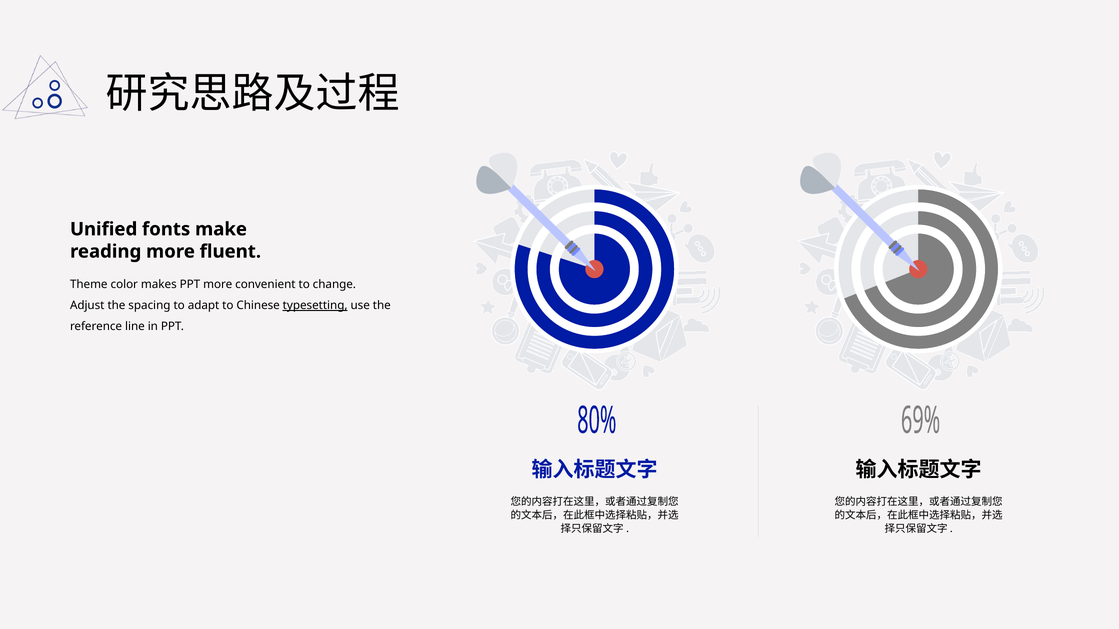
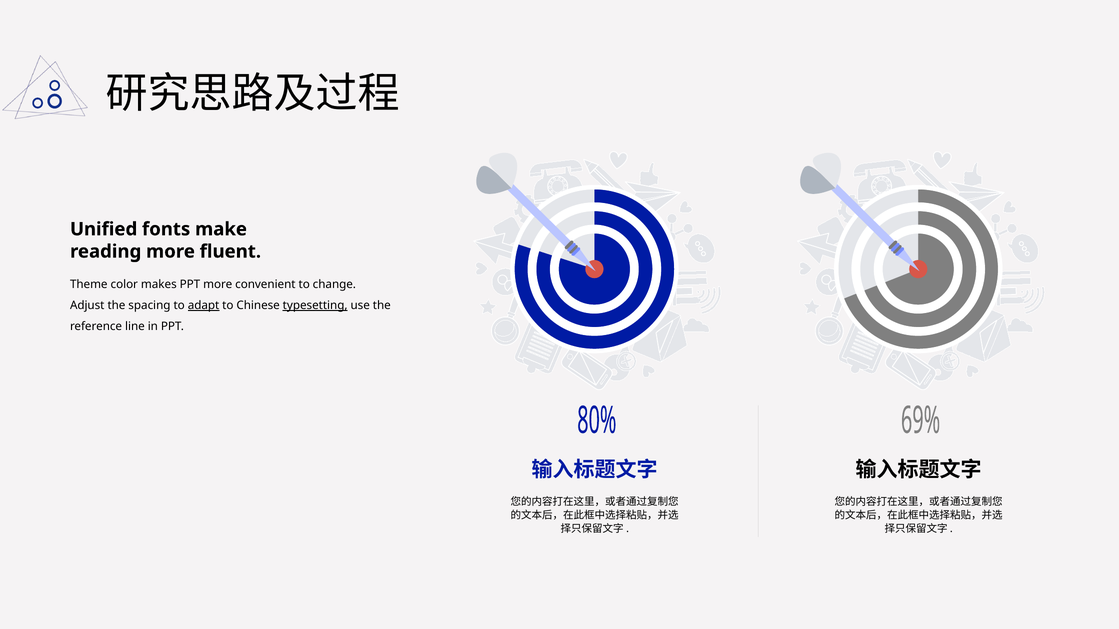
adapt underline: none -> present
